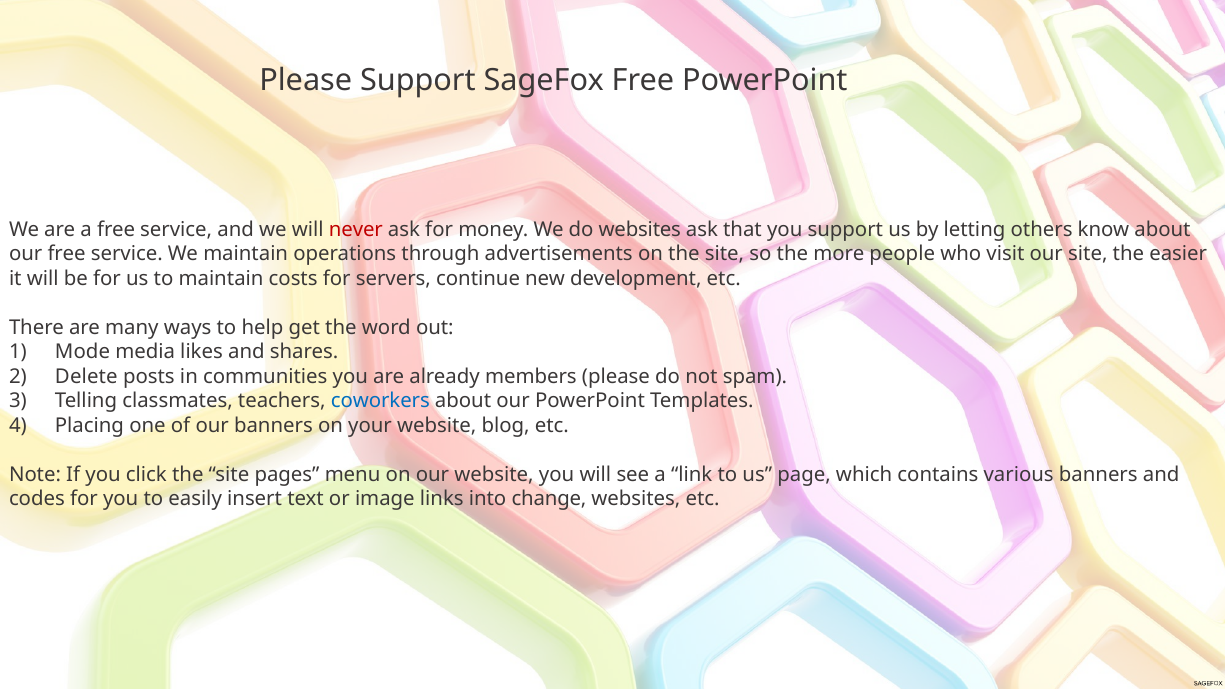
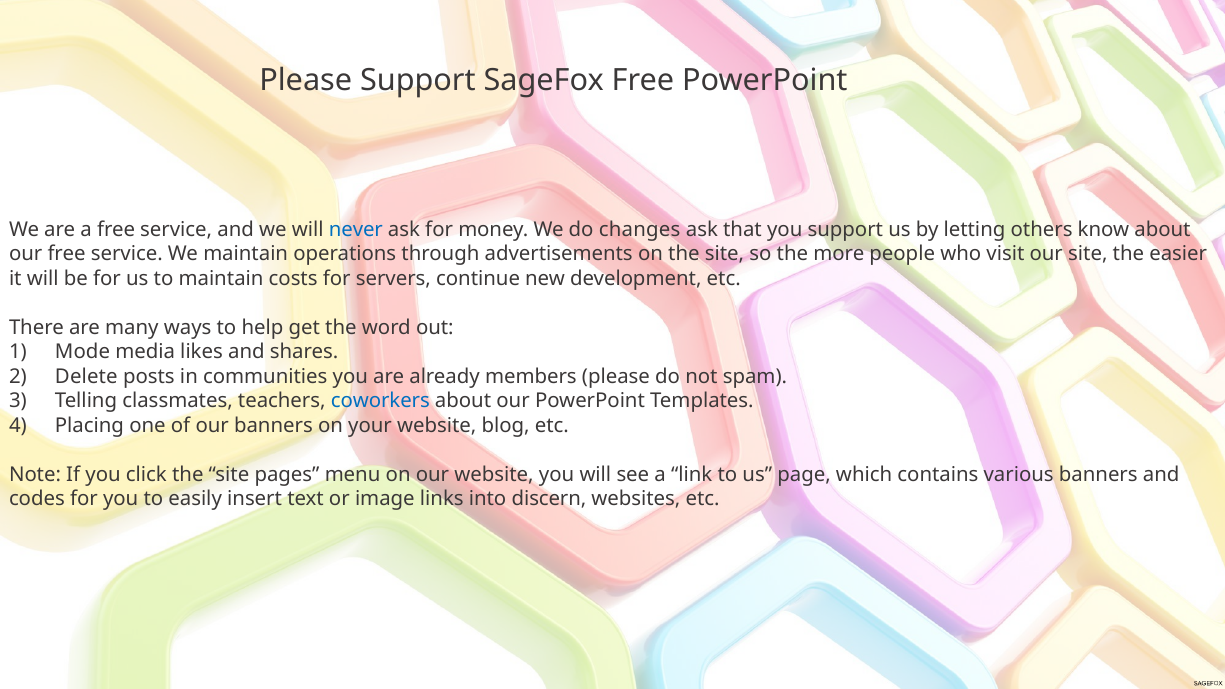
never colour: red -> blue
do websites: websites -> changes
change: change -> discern
